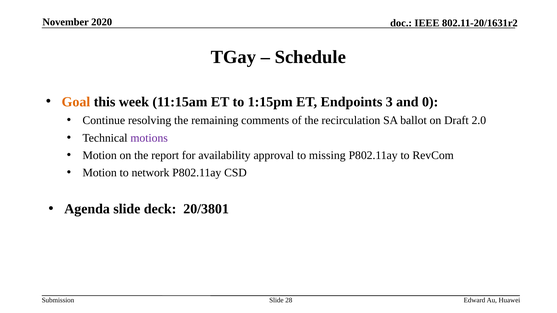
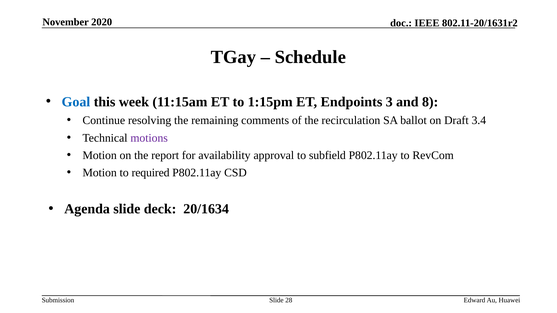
Goal colour: orange -> blue
0: 0 -> 8
2.0: 2.0 -> 3.4
missing: missing -> subfield
network: network -> required
20/3801: 20/3801 -> 20/1634
